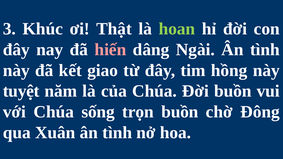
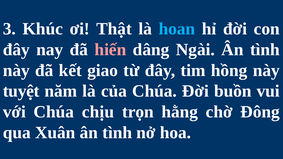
hoan colour: light green -> light blue
sống: sống -> chịu
trọn buồn: buồn -> hằng
